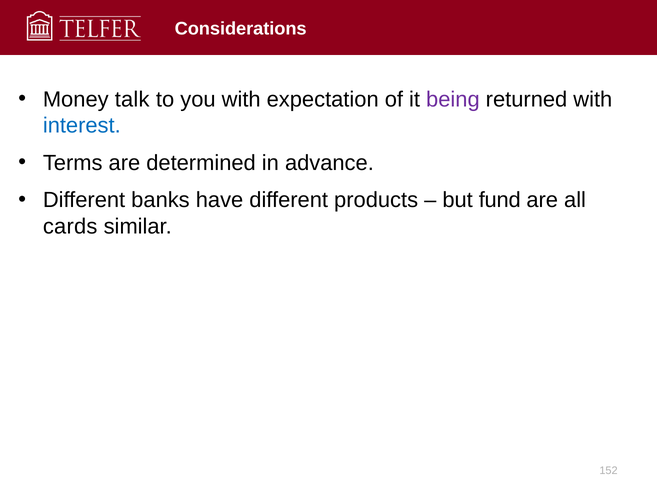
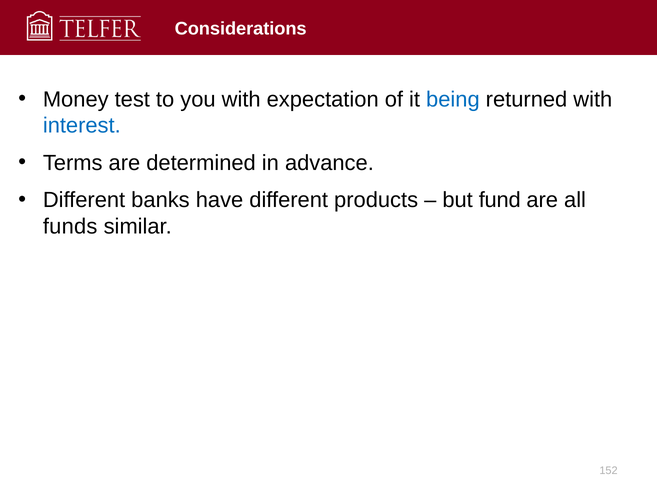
talk: talk -> test
being colour: purple -> blue
cards: cards -> funds
